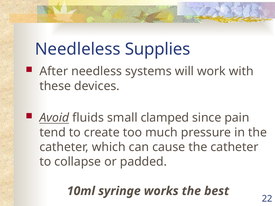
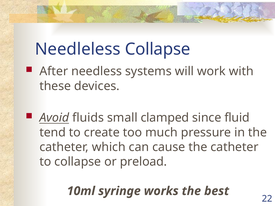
Needleless Supplies: Supplies -> Collapse
pain: pain -> fluid
padded: padded -> preload
